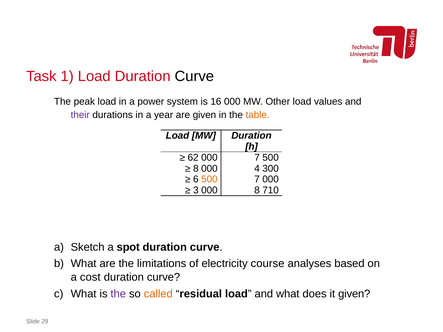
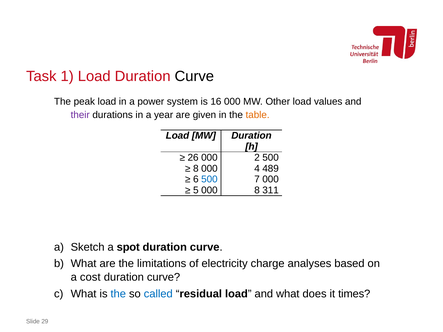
62: 62 -> 26
000 7: 7 -> 2
300: 300 -> 489
500 at (209, 180) colour: orange -> blue
3: 3 -> 5
710: 710 -> 311
course: course -> charge
the at (118, 294) colour: purple -> blue
called colour: orange -> blue
it given: given -> times
